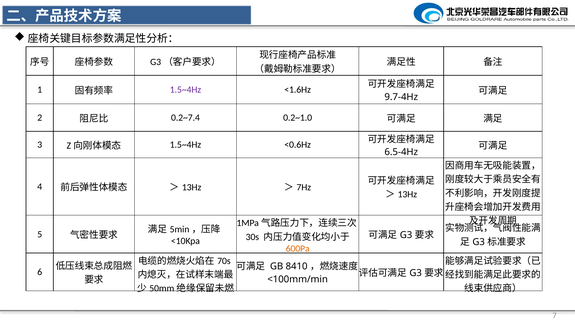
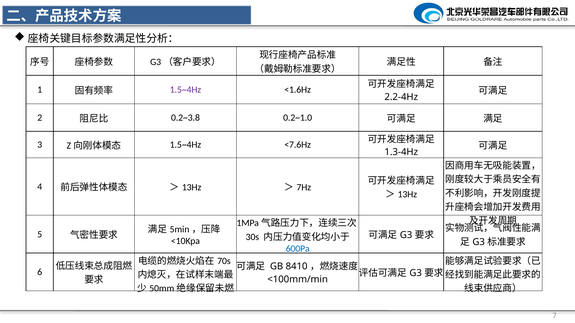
9.7-4Hz: 9.7-4Hz -> 2.2-4Hz
0.2~7.4: 0.2~7.4 -> 0.2~3.8
<0.6Hz: <0.6Hz -> <7.6Hz
6.5-4Hz: 6.5-4Hz -> 1.3-4Hz
600Pa colour: orange -> blue
